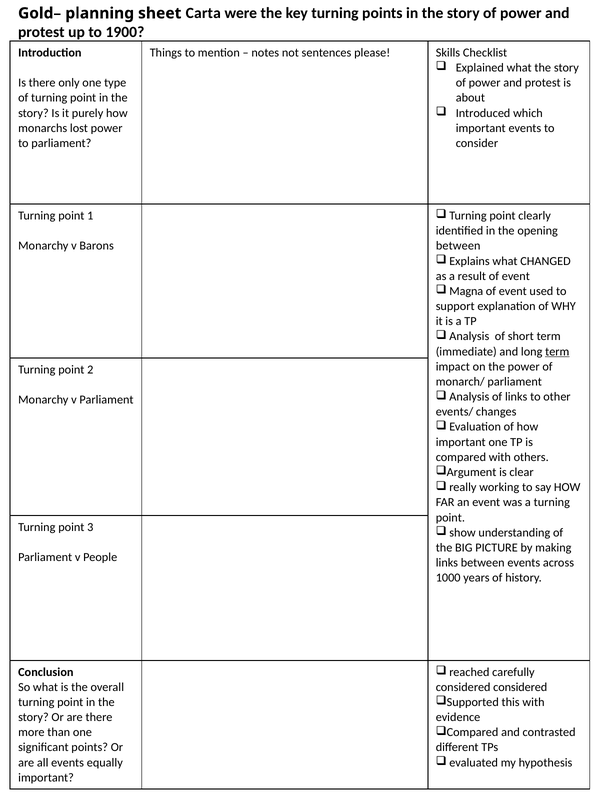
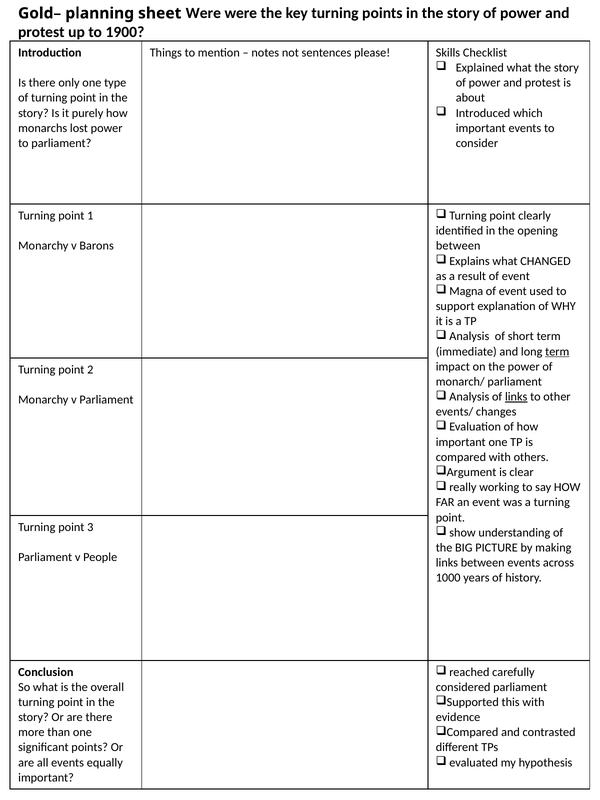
sheet Carta: Carta -> Were
links at (516, 397) underline: none -> present
considered considered: considered -> parliament
